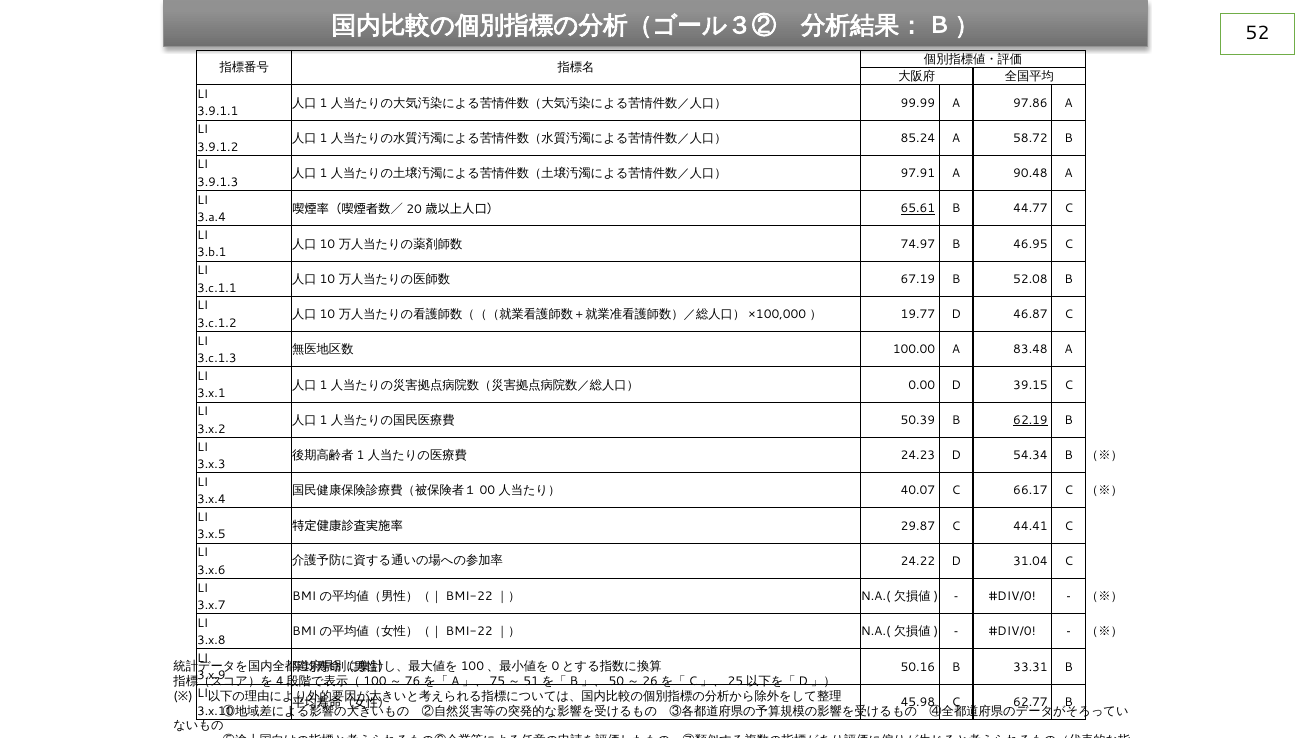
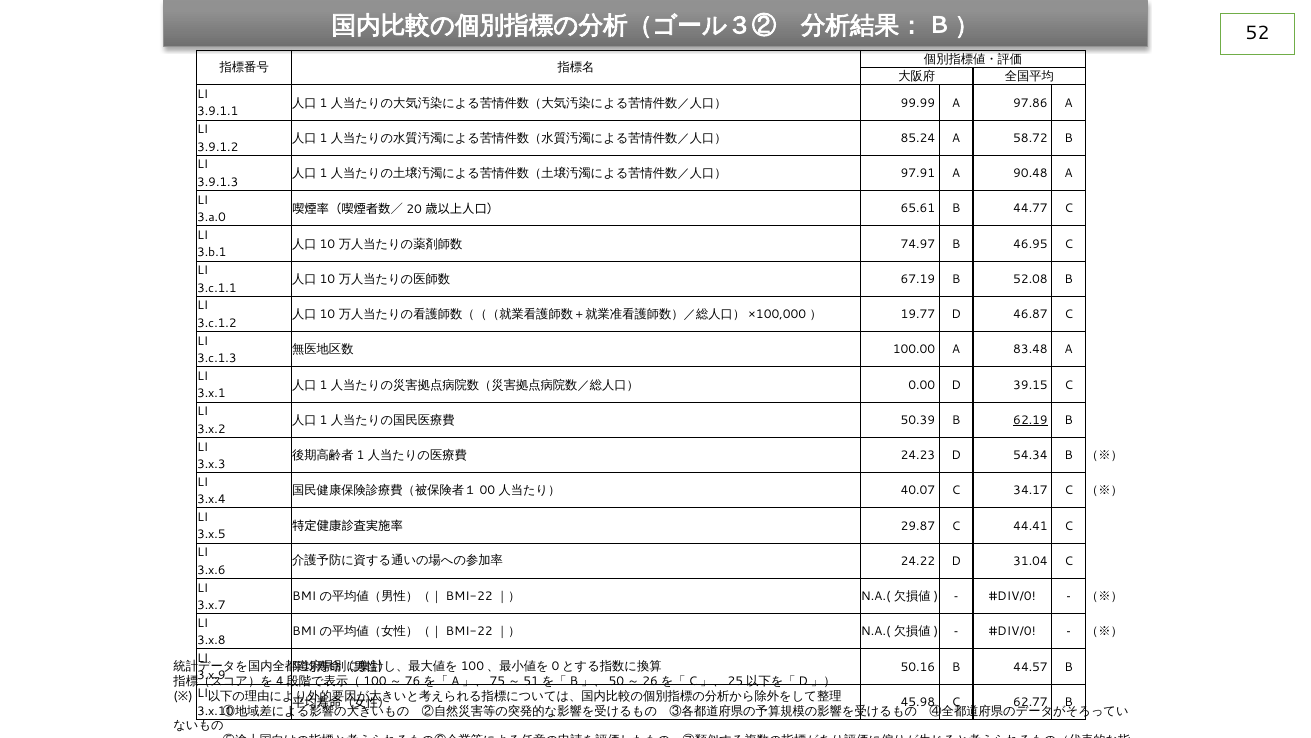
65.61 underline: present -> none
3.a.4: 3.a.4 -> 3.a.0
66.17: 66.17 -> 34.17
33.31: 33.31 -> 44.57
